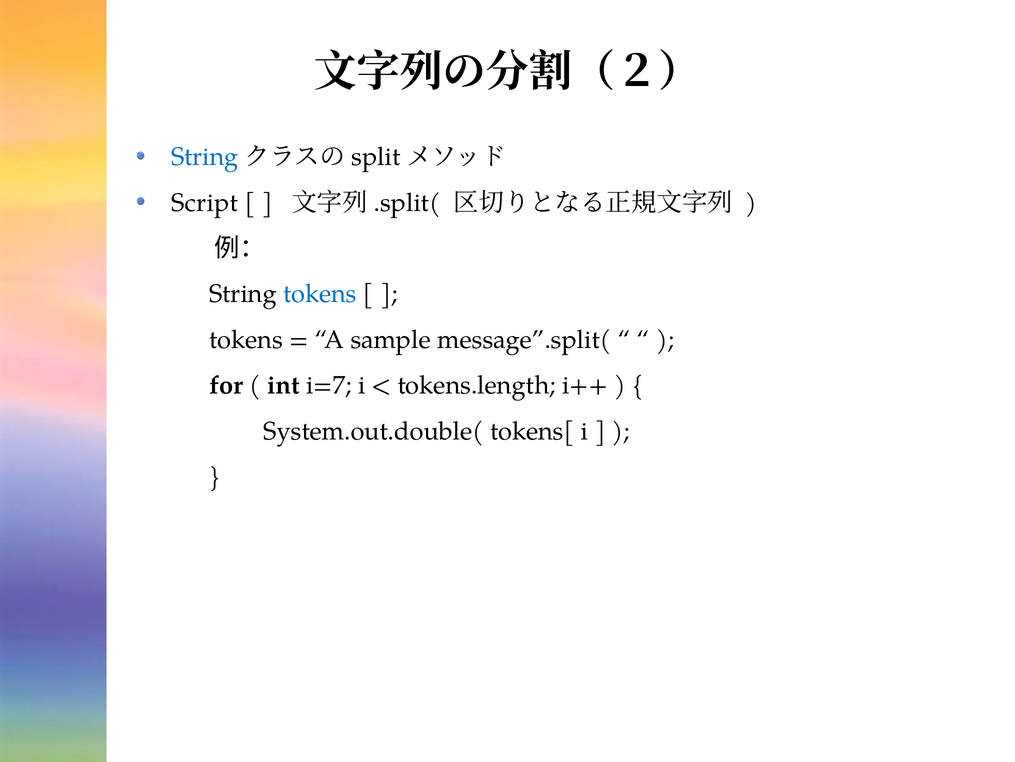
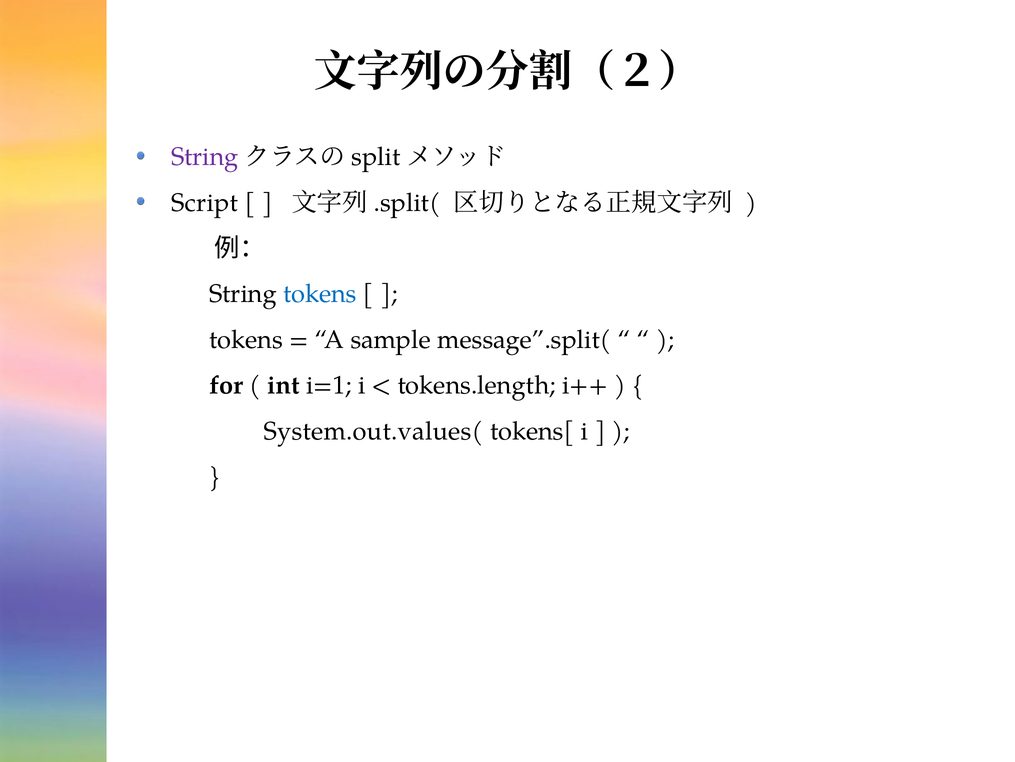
String at (205, 157) colour: blue -> purple
i=7: i=7 -> i=1
System.out.double(: System.out.double( -> System.out.values(
